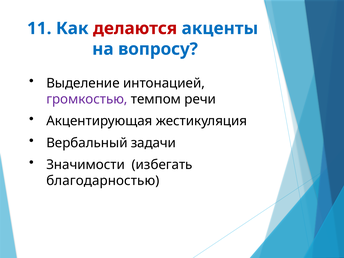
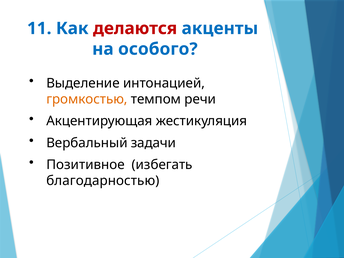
вопросу: вопросу -> особого
громкостью colour: purple -> orange
Значимости: Значимости -> Позитивное
